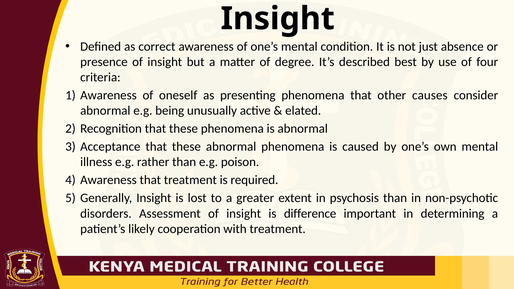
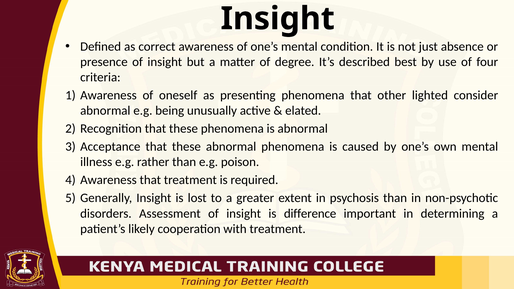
causes: causes -> lighted
